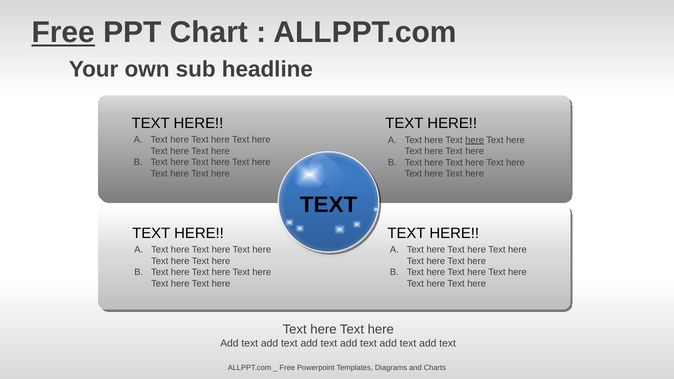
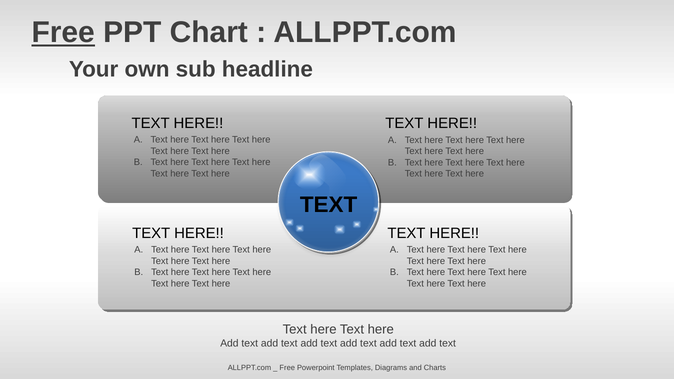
here at (475, 140) underline: present -> none
